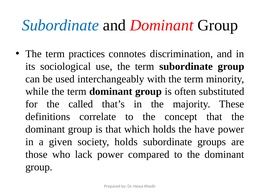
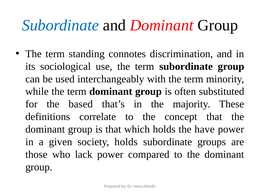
practices: practices -> standing
called: called -> based
